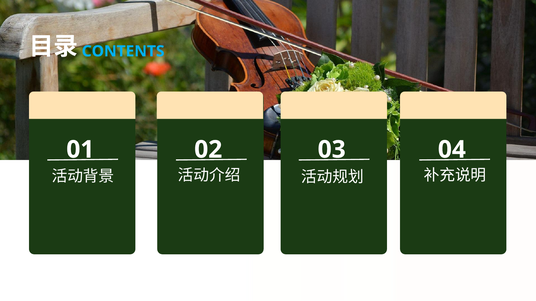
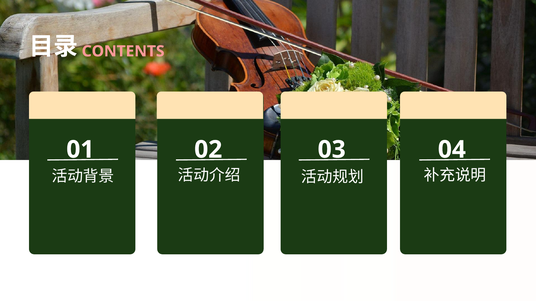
CONTENTS colour: light blue -> pink
